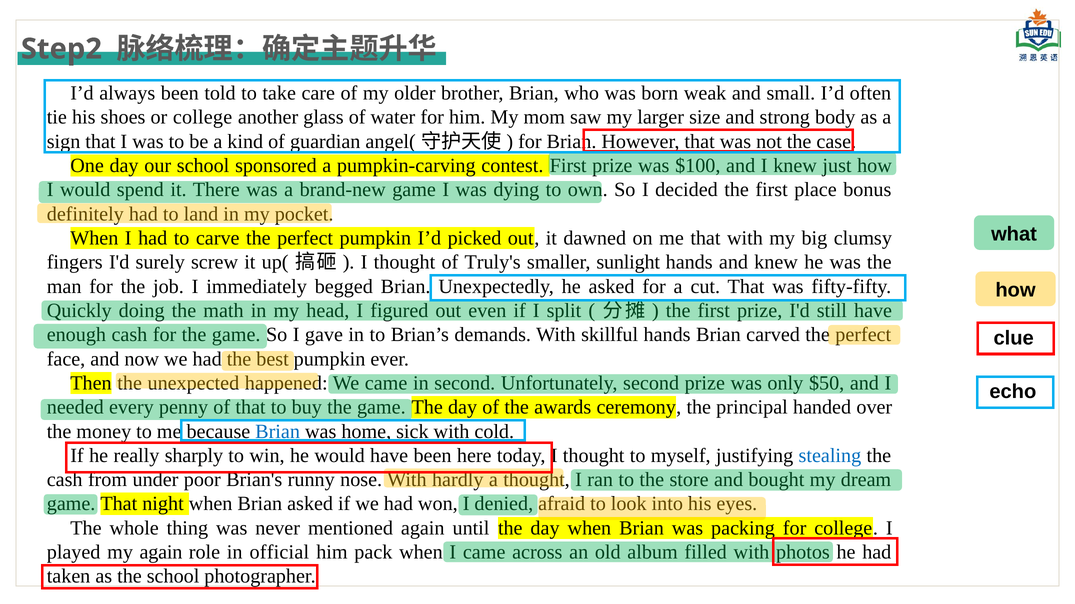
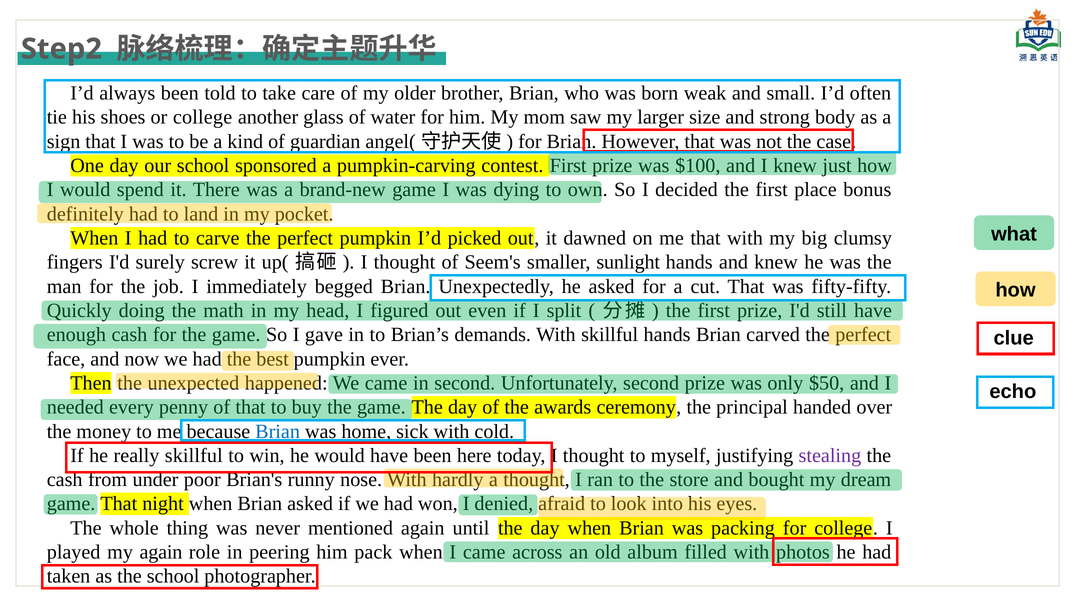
Truly's: Truly's -> Seem's
really sharply: sharply -> skillful
stealing colour: blue -> purple
official: official -> peering
